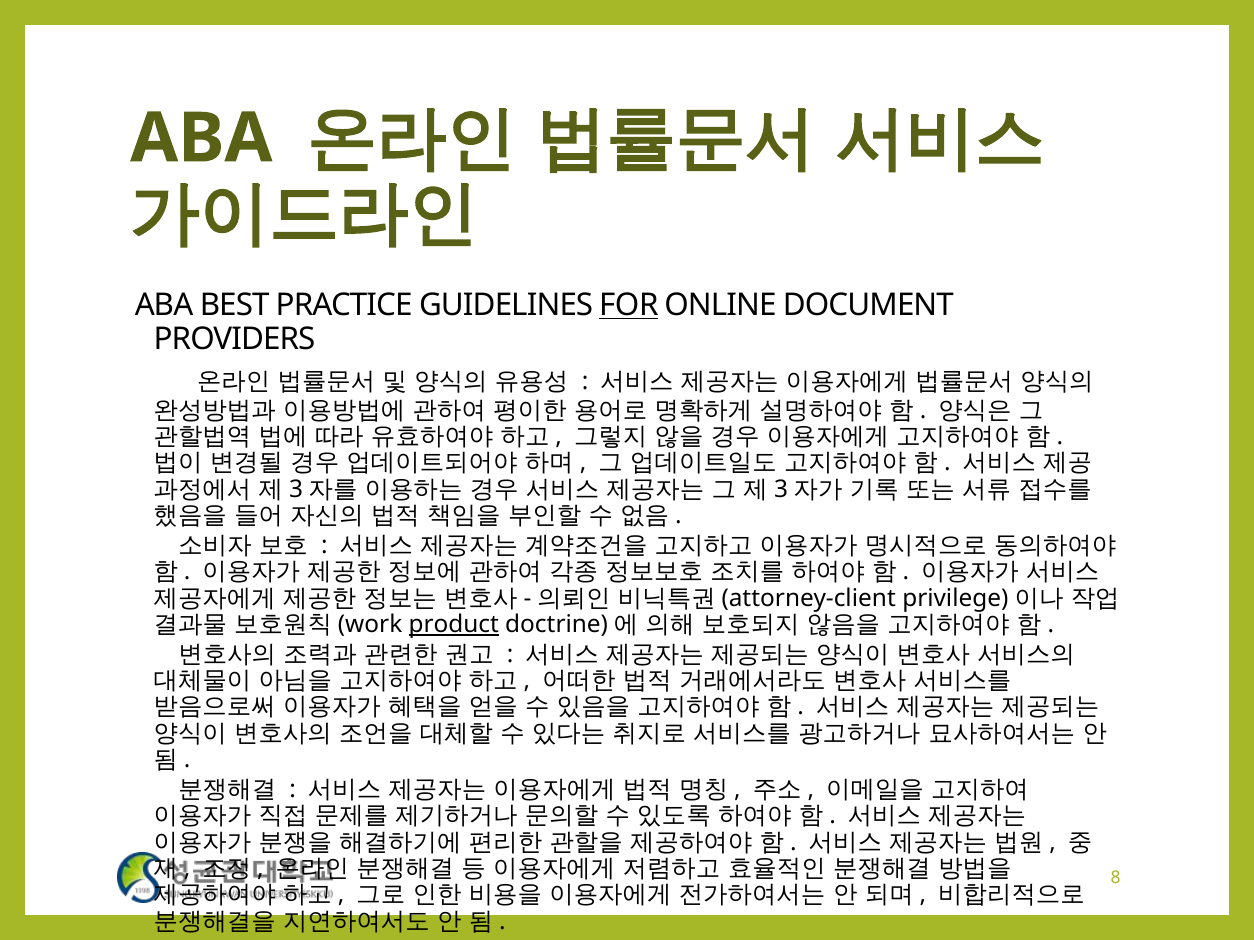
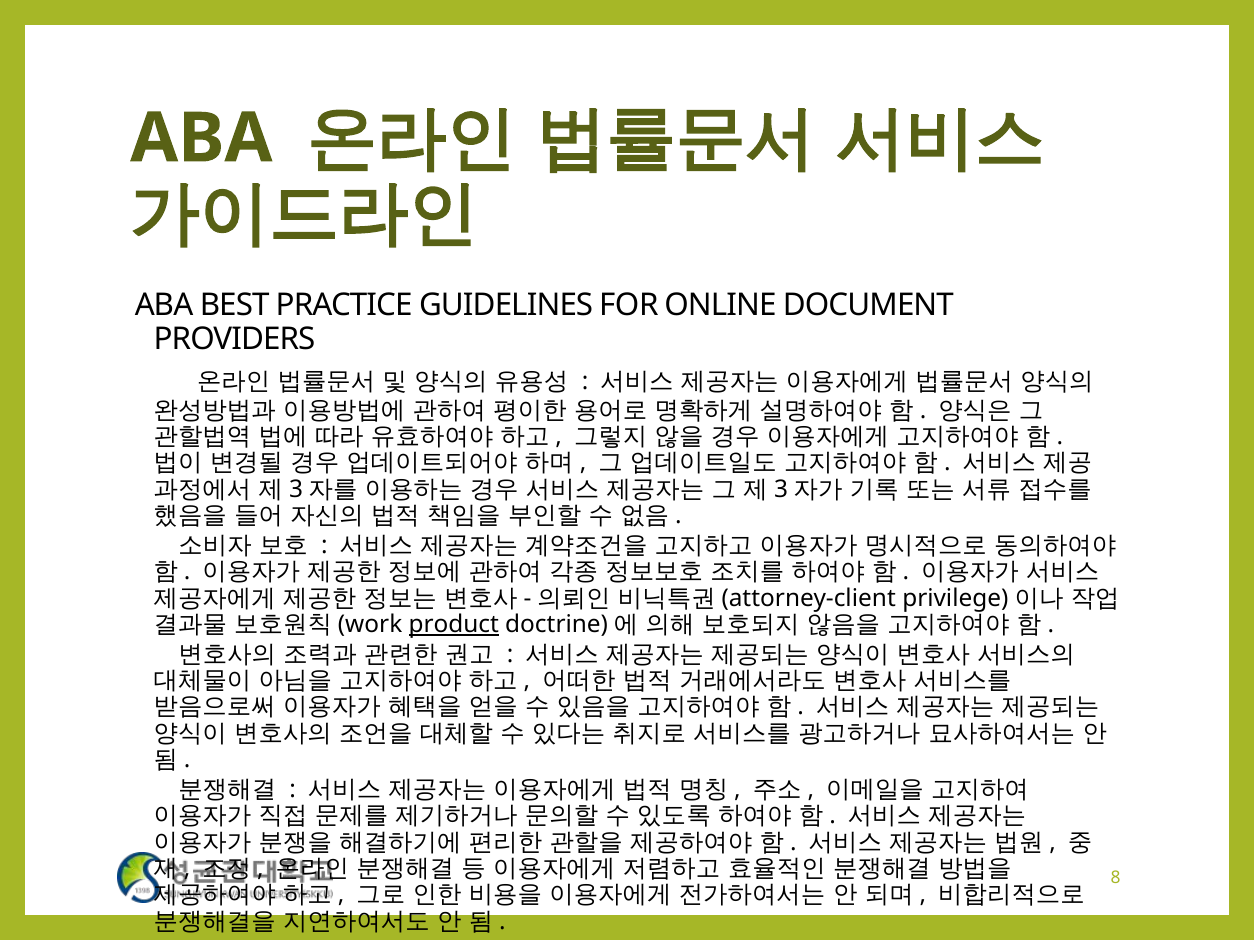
FOR underline: present -> none
